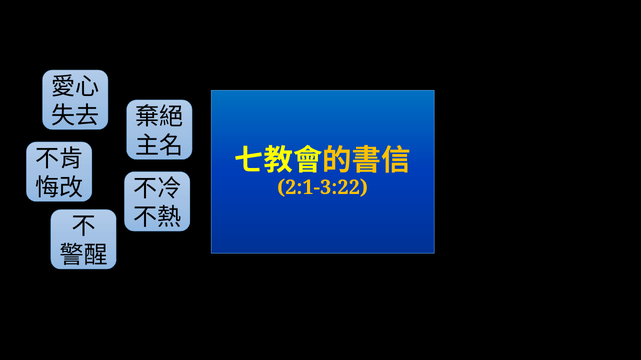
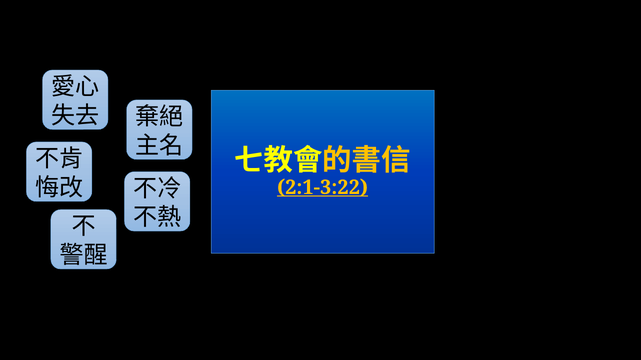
2:1-3:22 underline: none -> present
